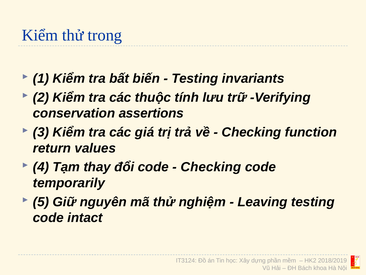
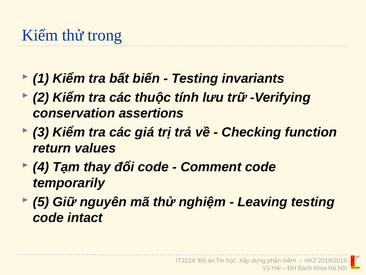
Checking at (211, 167): Checking -> Comment
